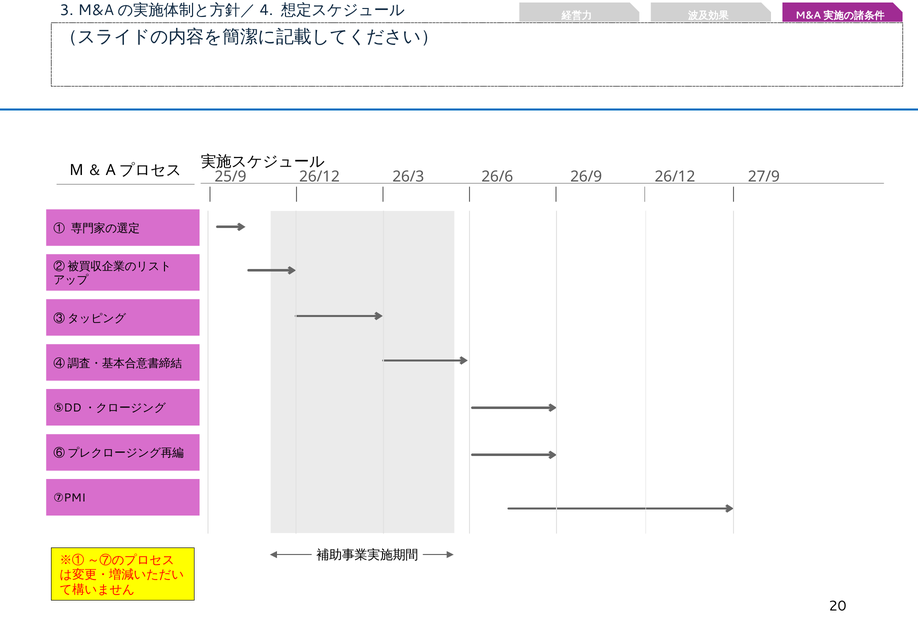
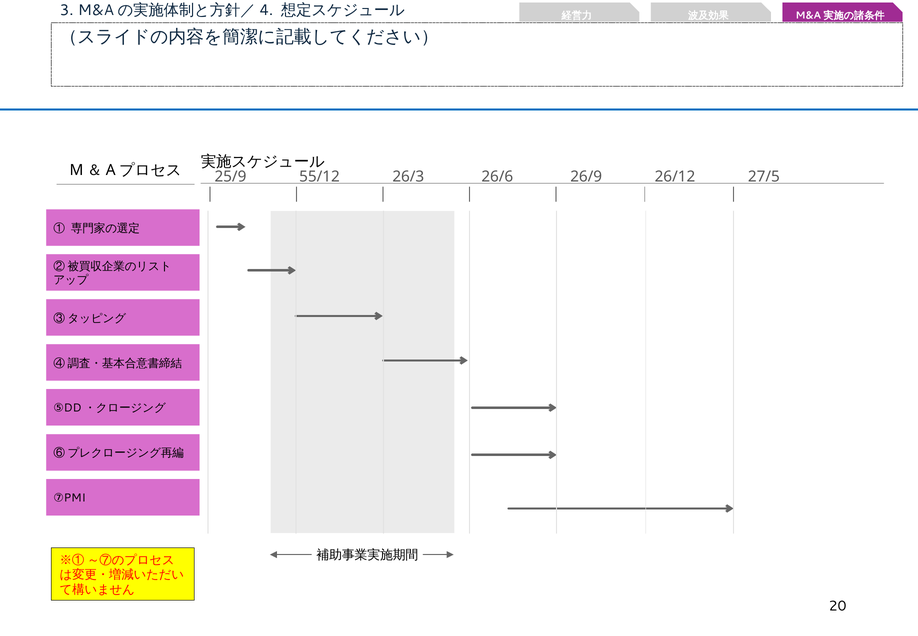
25/9 26/12: 26/12 -> 55/12
27/9: 27/9 -> 27/5
